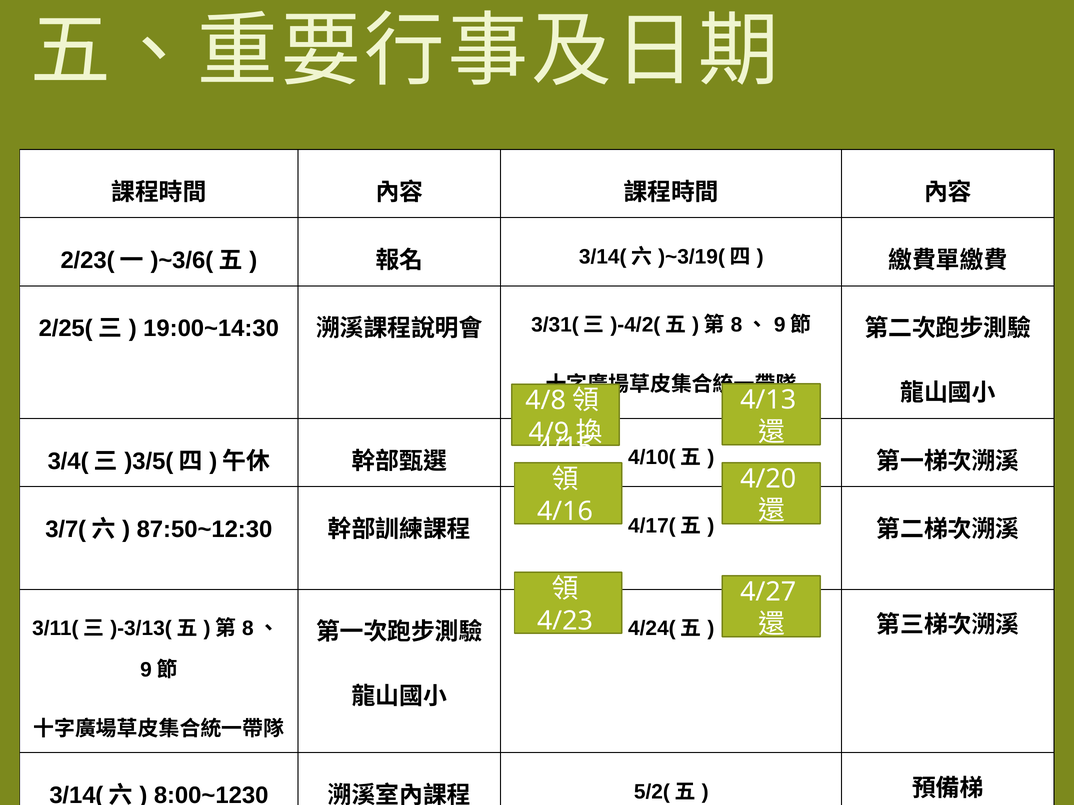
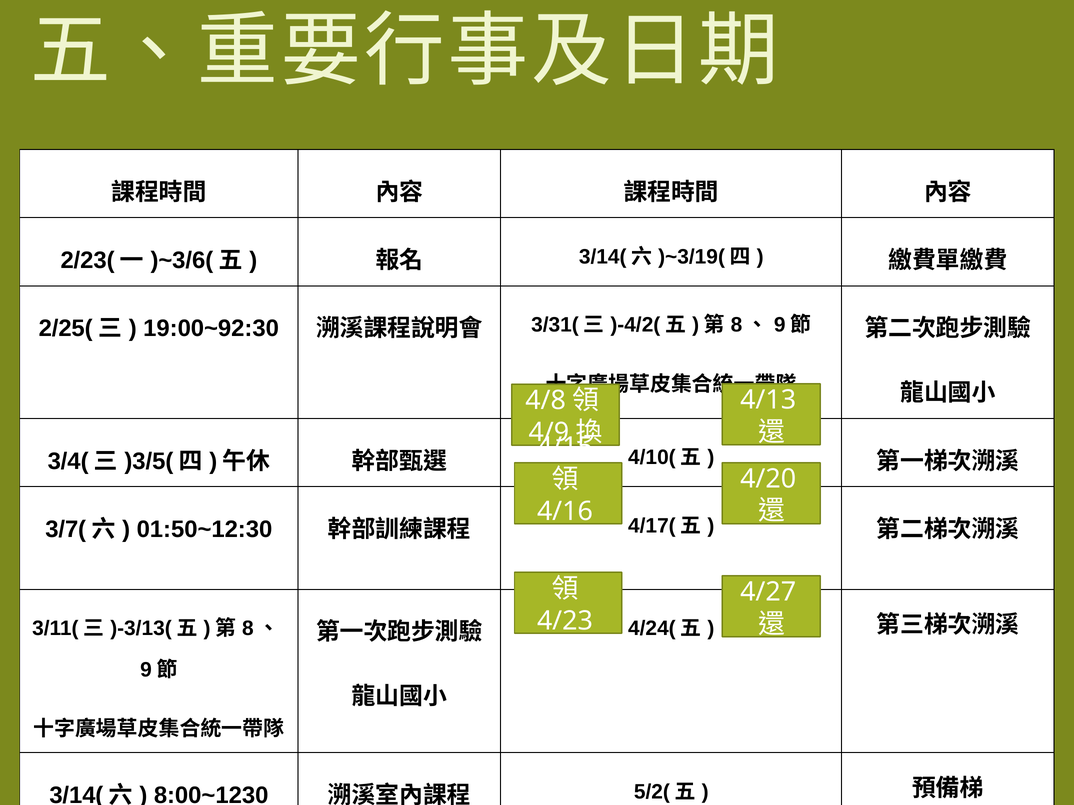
19:00~14:30: 19:00~14:30 -> 19:00~92:30
87:50~12:30: 87:50~12:30 -> 01:50~12:30
